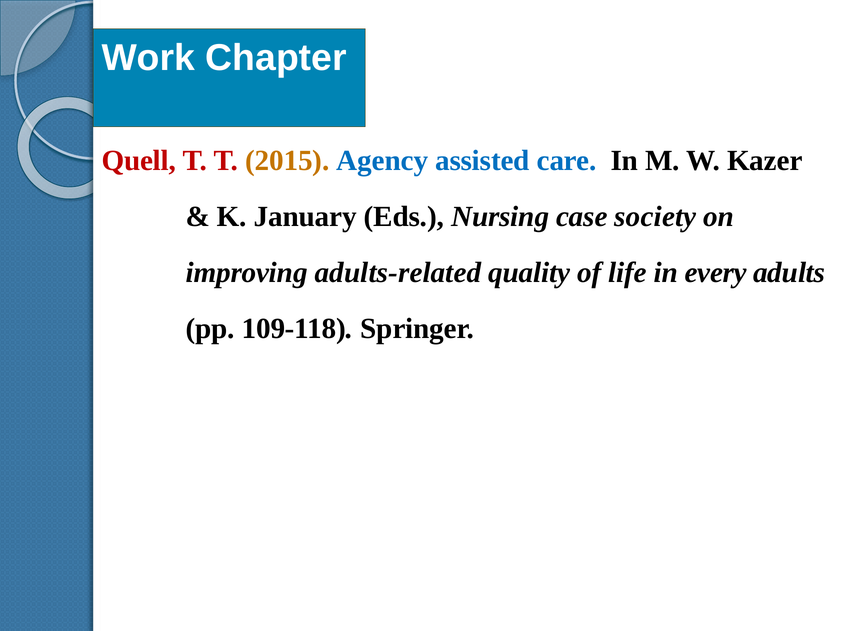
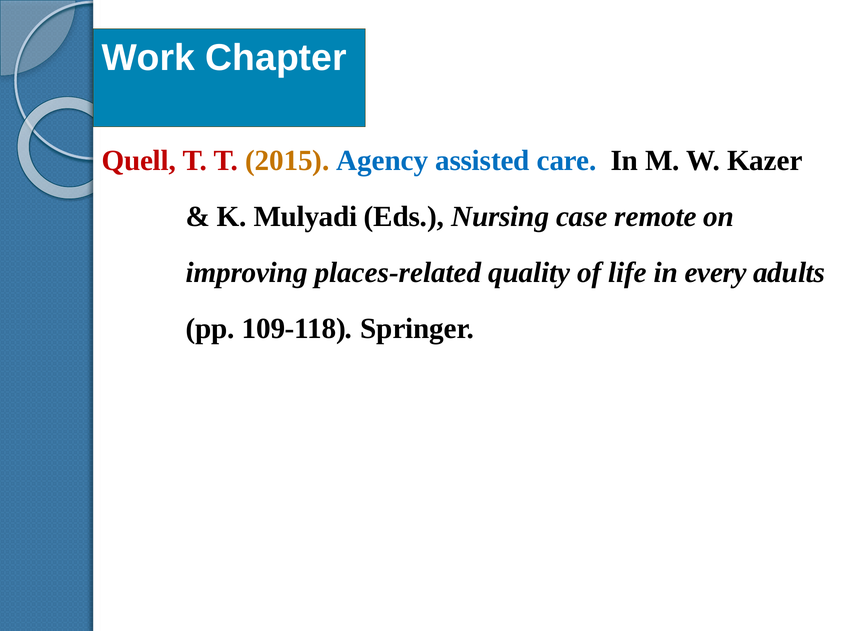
January: January -> Mulyadi
society: society -> remote
adults-related: adults-related -> places-related
